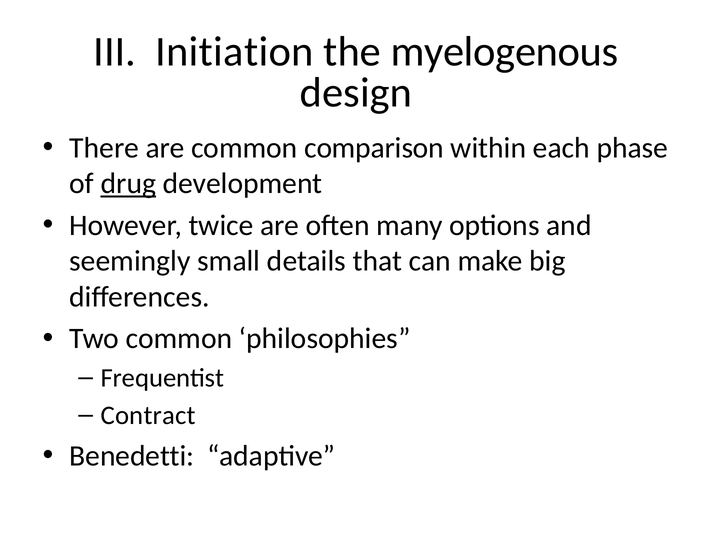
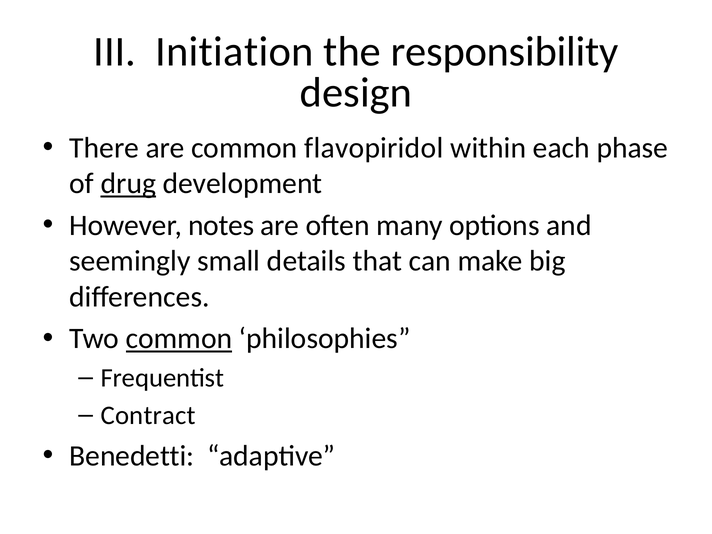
myelogenous: myelogenous -> responsibility
comparison: comparison -> flavopiridol
twice: twice -> notes
common at (179, 339) underline: none -> present
